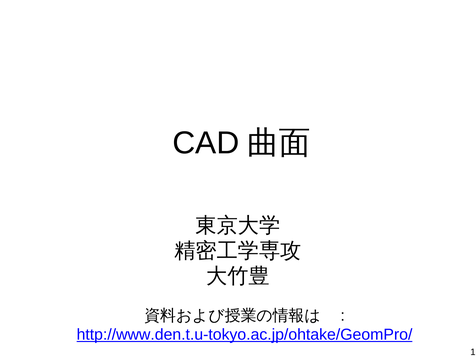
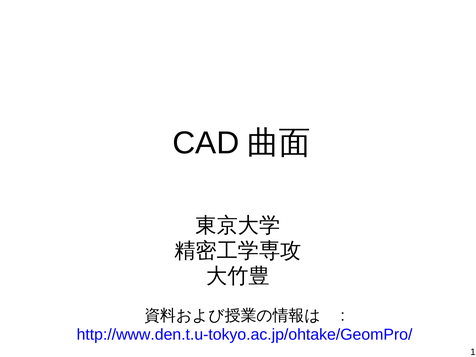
http://www.den.t.u-tokyo.ac.jp/ohtake/GeomPro/ underline: present -> none
